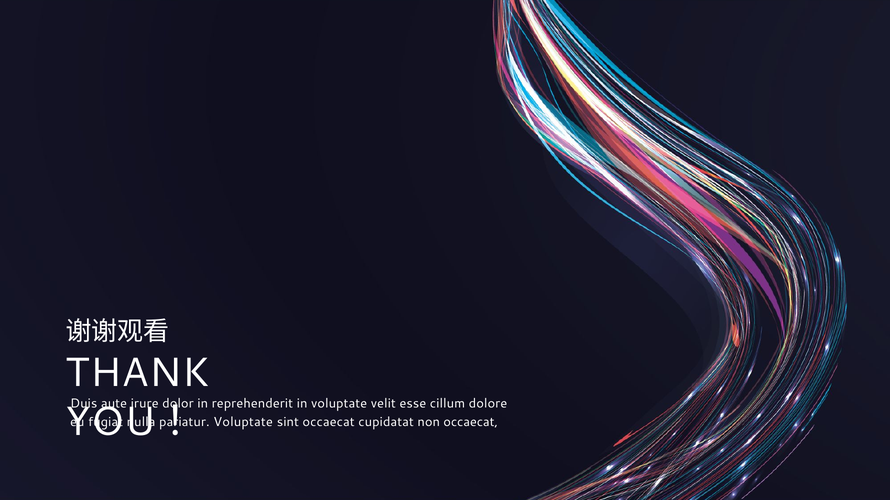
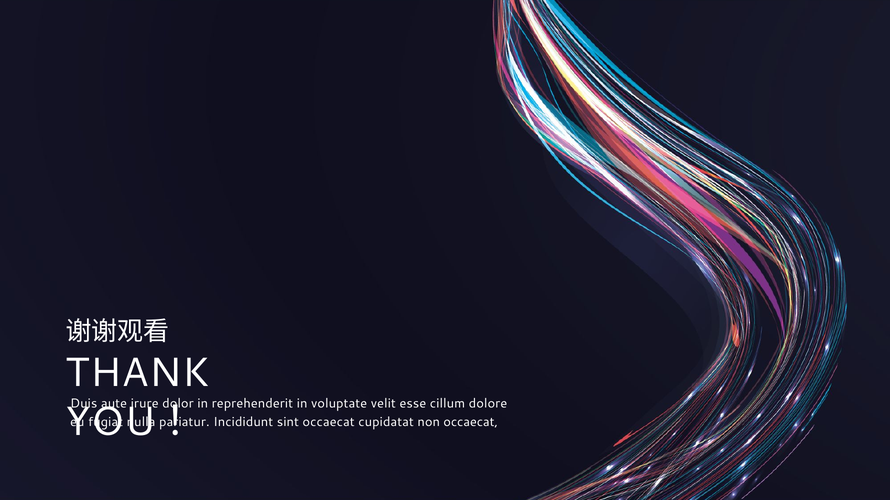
Voluptate at (243, 423): Voluptate -> Incididunt
